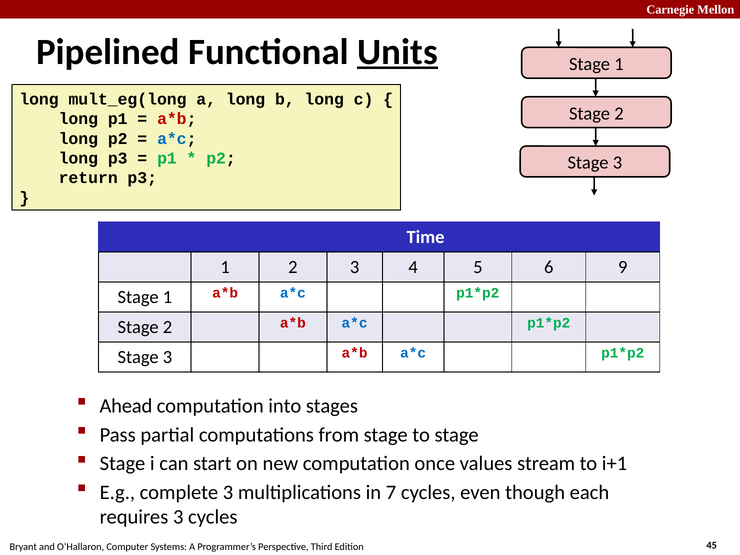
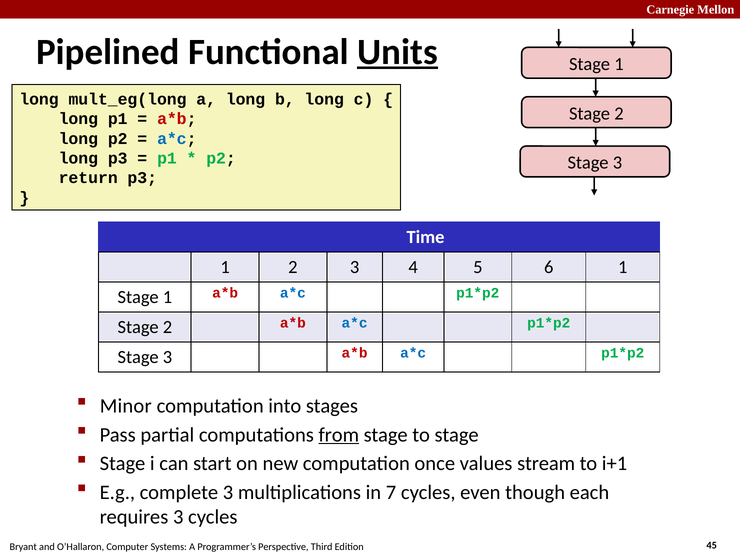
6 9: 9 -> 1
Ahead: Ahead -> Minor
from underline: none -> present
